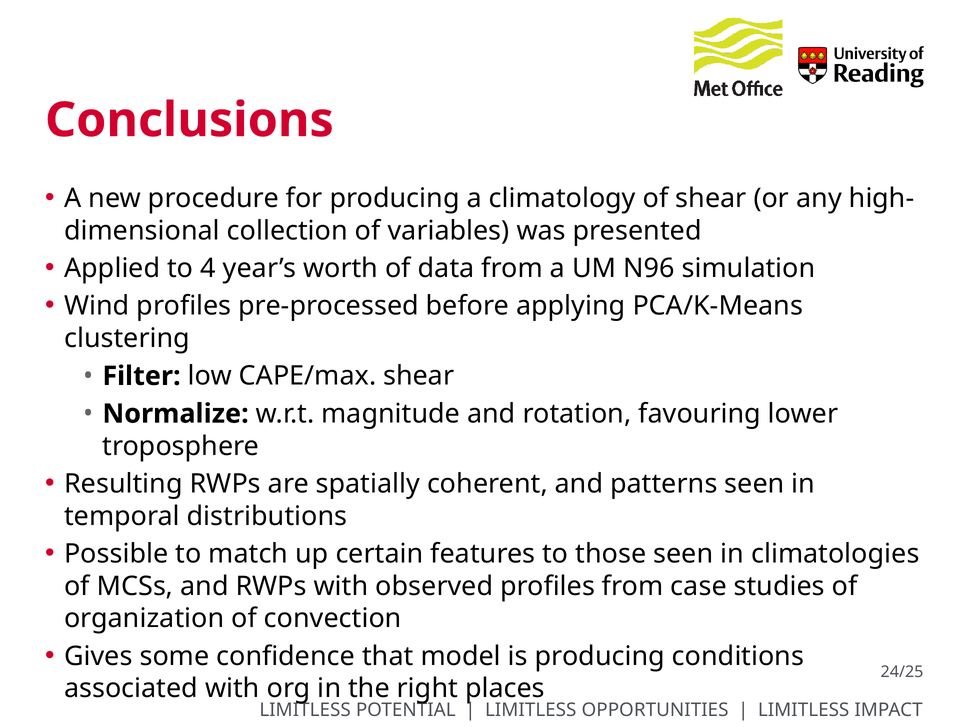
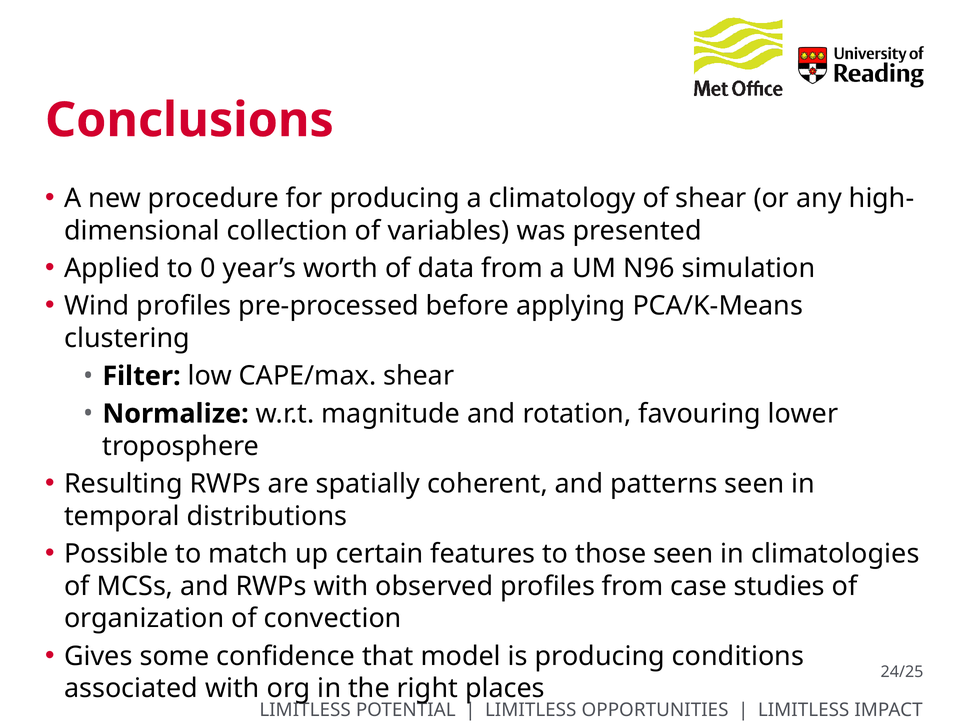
4: 4 -> 0
